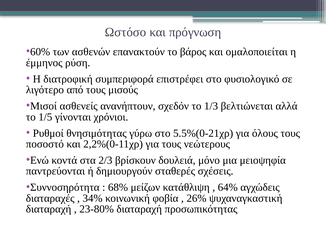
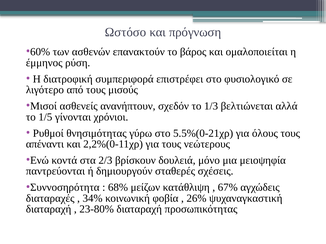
ποσοστό: ποσοστό -> απέναντι
64%: 64% -> 67%
